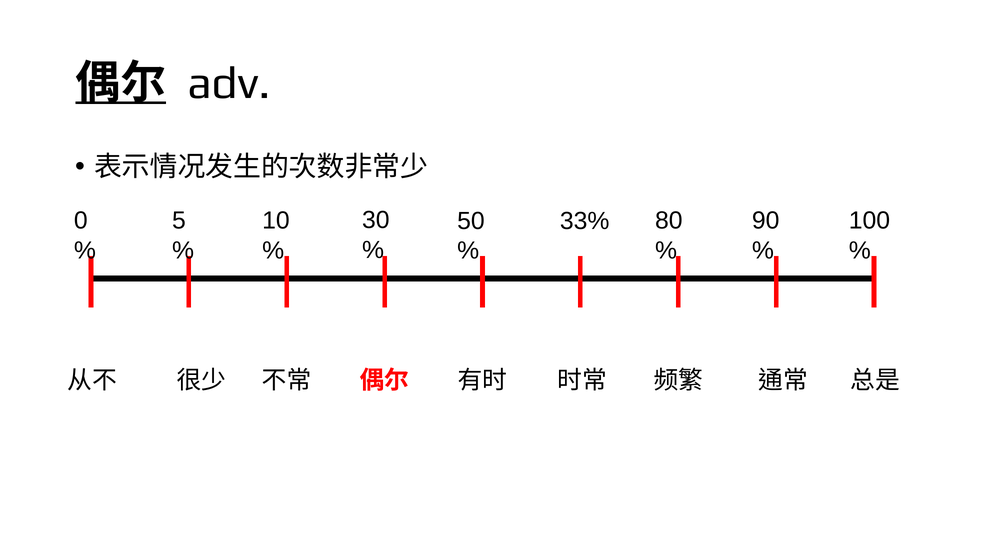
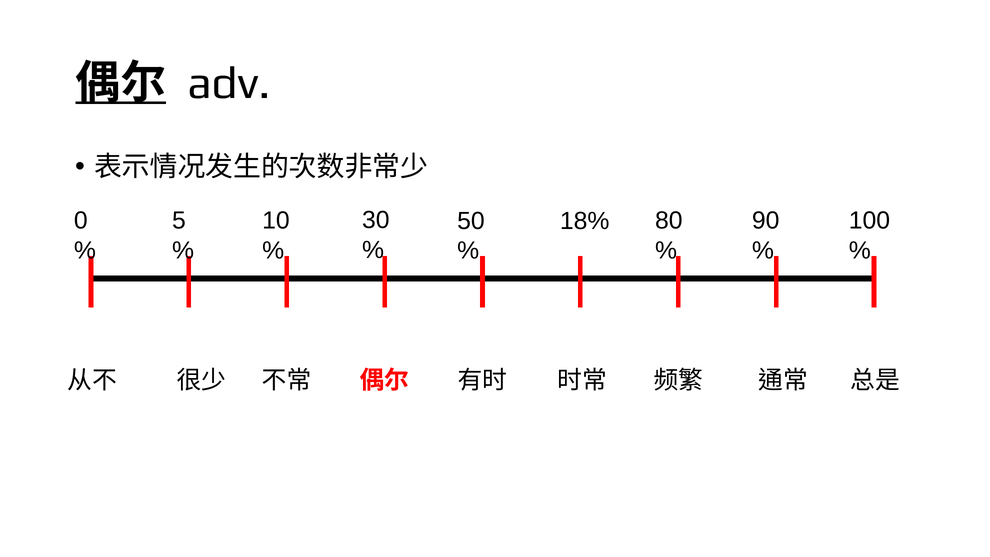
33%: 33% -> 18%
